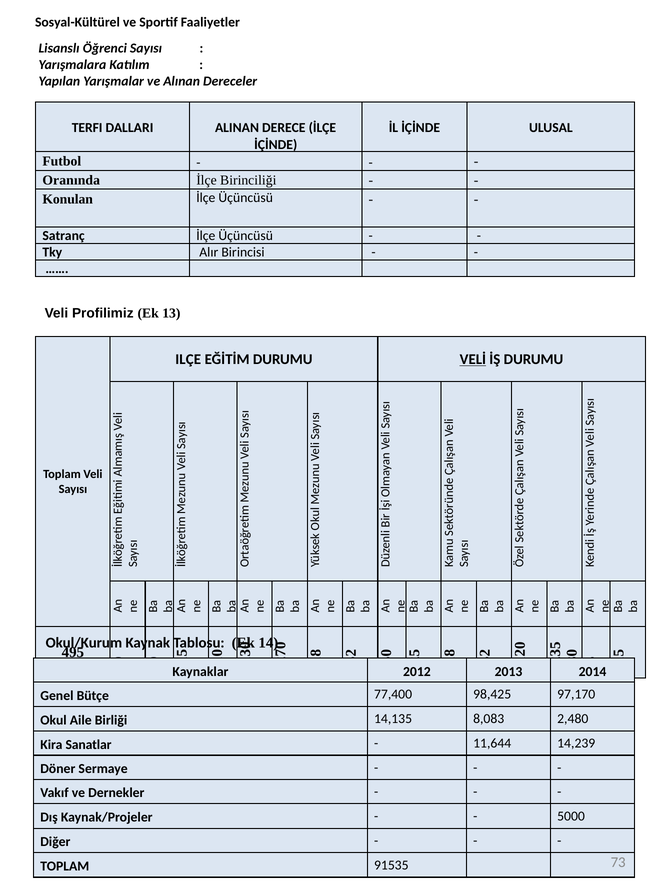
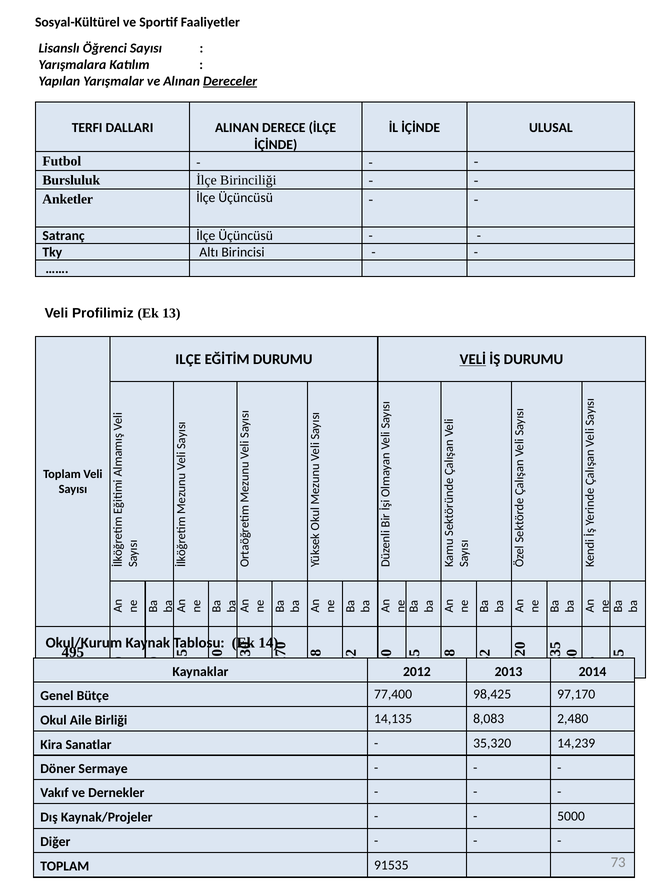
Dereceler underline: none -> present
Oranında: Oranında -> Bursluluk
Konulan: Konulan -> Anketler
Alır: Alır -> Altı
11,644: 11,644 -> 35,320
